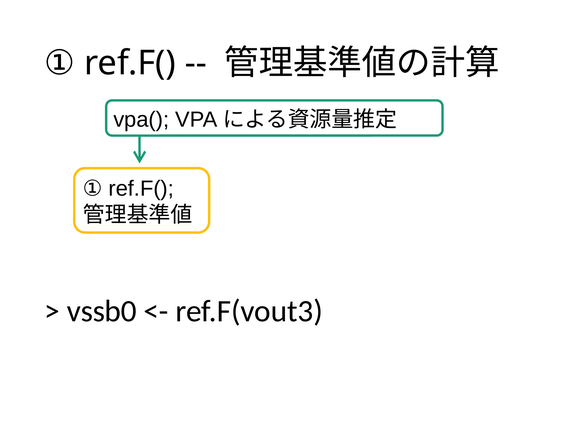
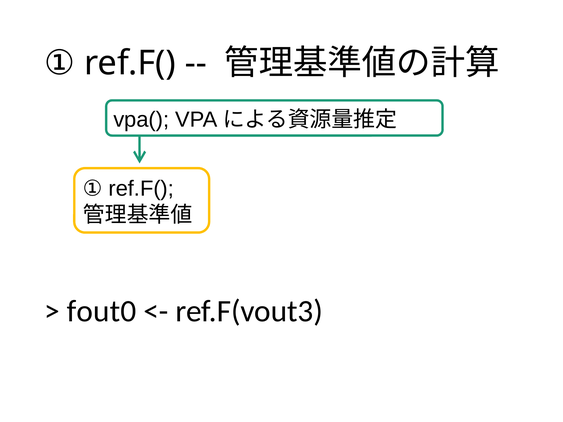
vssb0: vssb0 -> fout0
